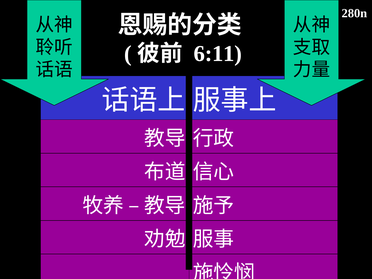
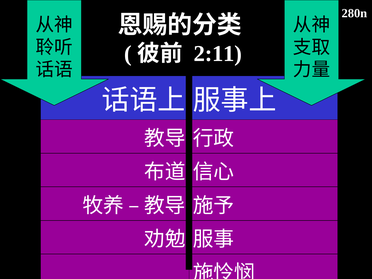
6:11: 6:11 -> 2:11
